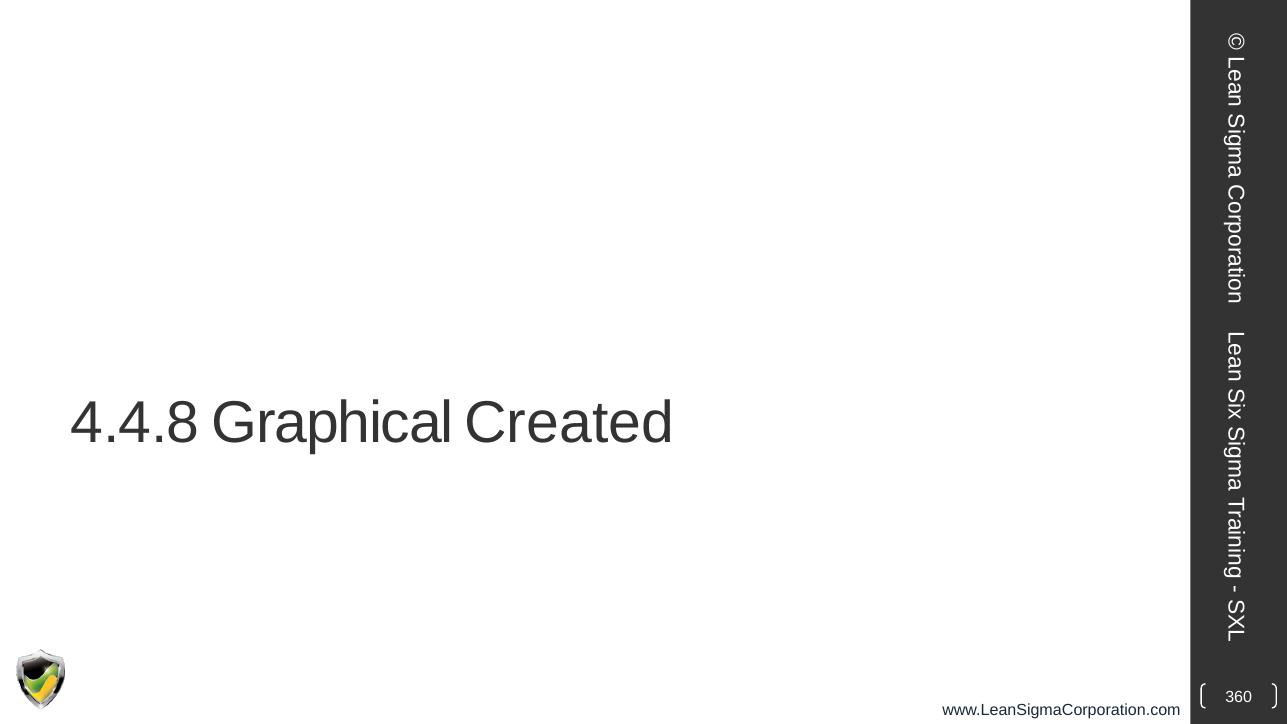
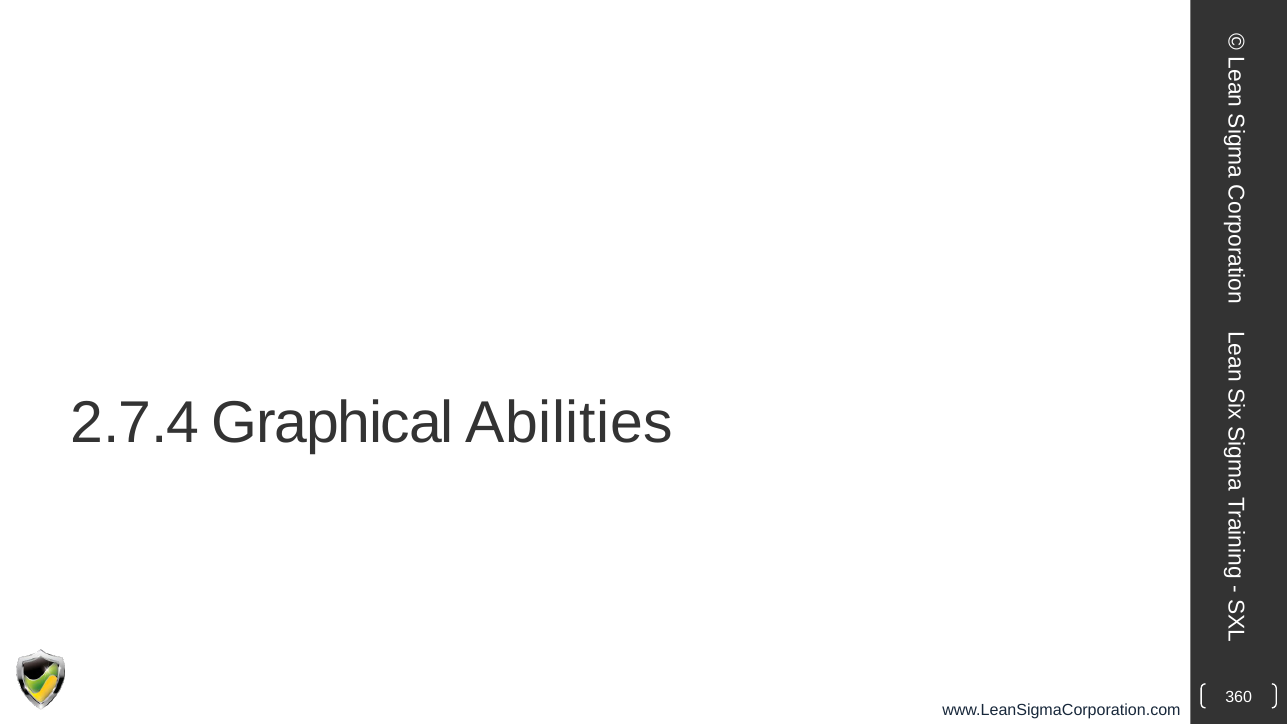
4.4.8: 4.4.8 -> 2.7.4
Created: Created -> Abilities
